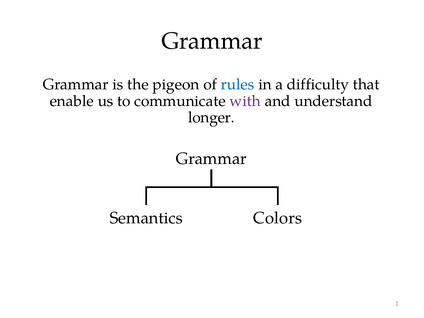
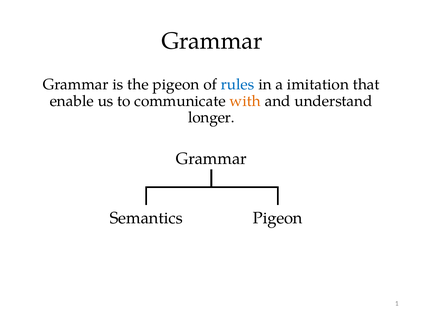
difficulty: difficulty -> imitation
with colour: purple -> orange
Colors at (278, 218): Colors -> Pigeon
